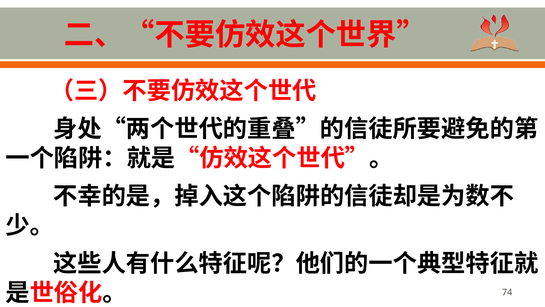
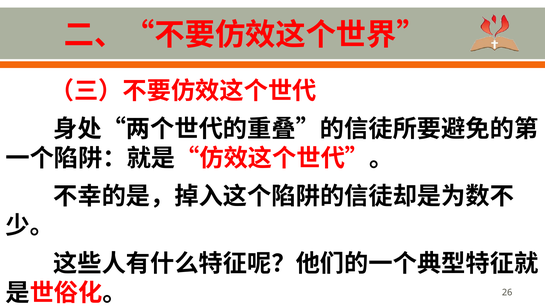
74: 74 -> 26
